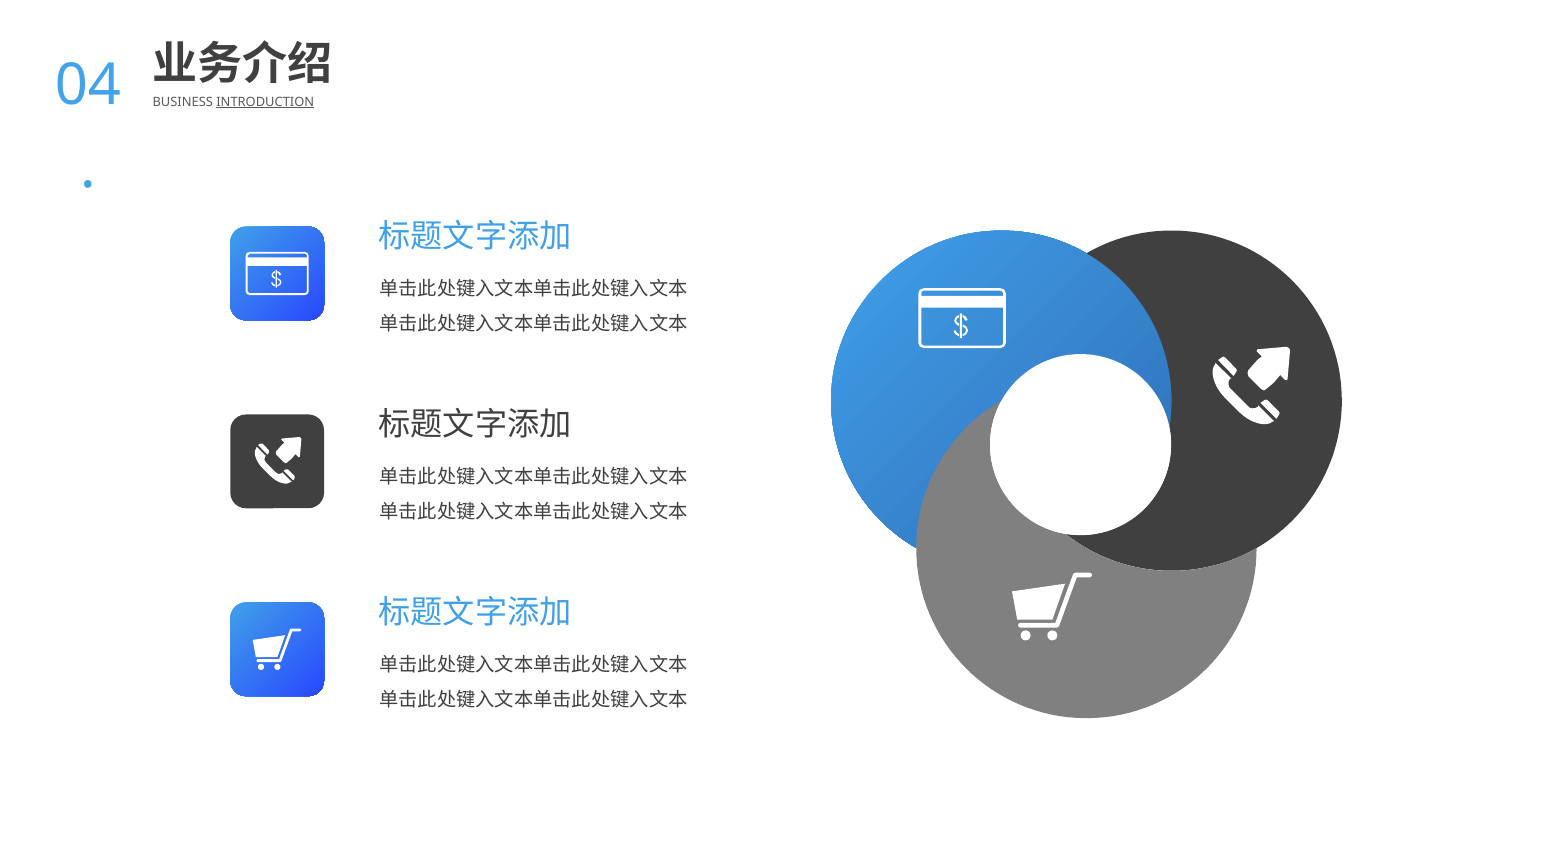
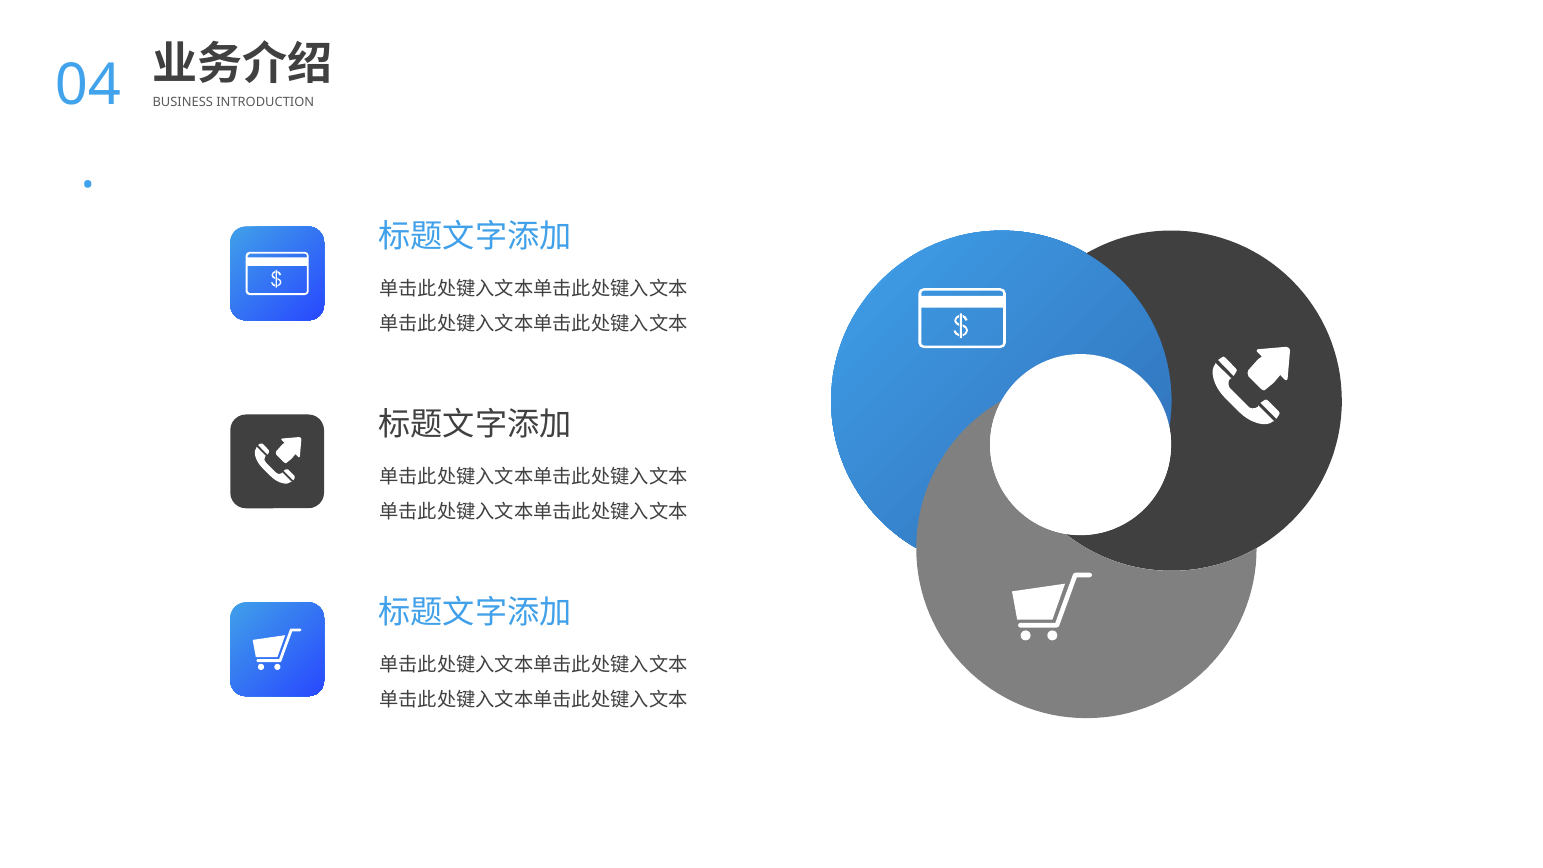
INTRODUCTION underline: present -> none
